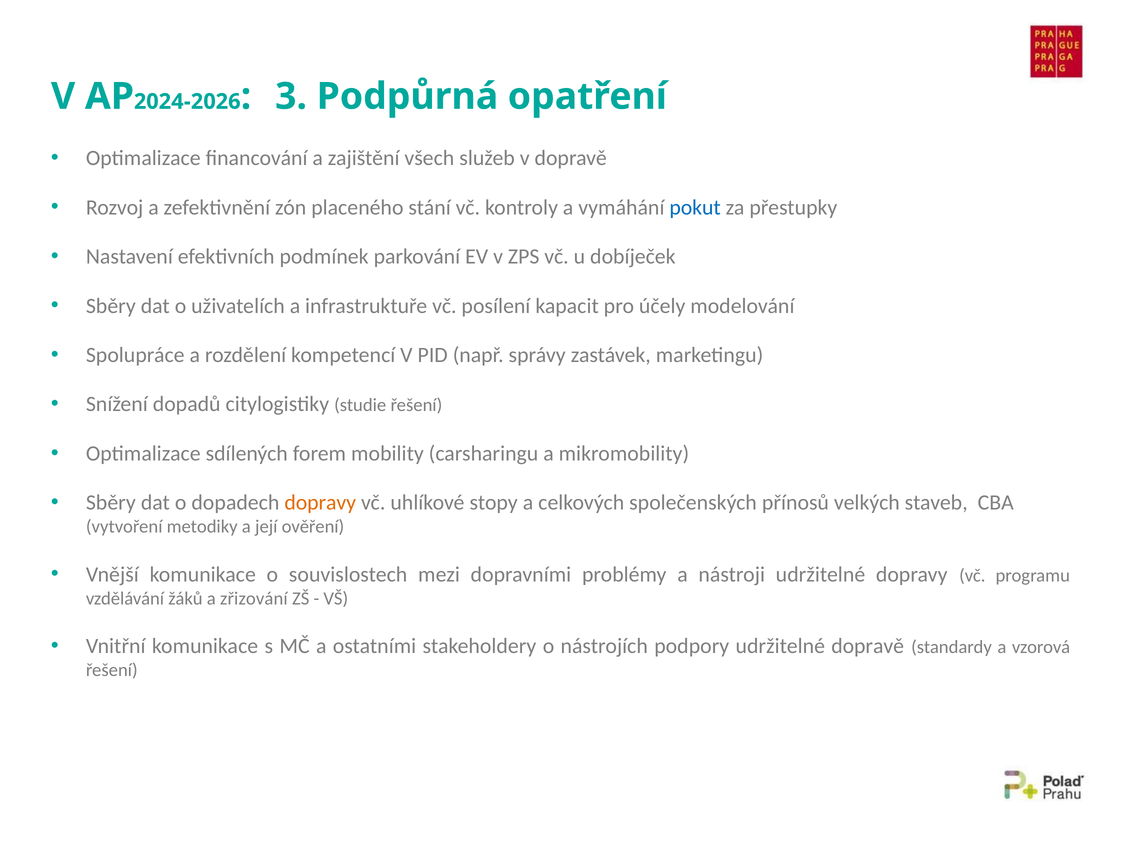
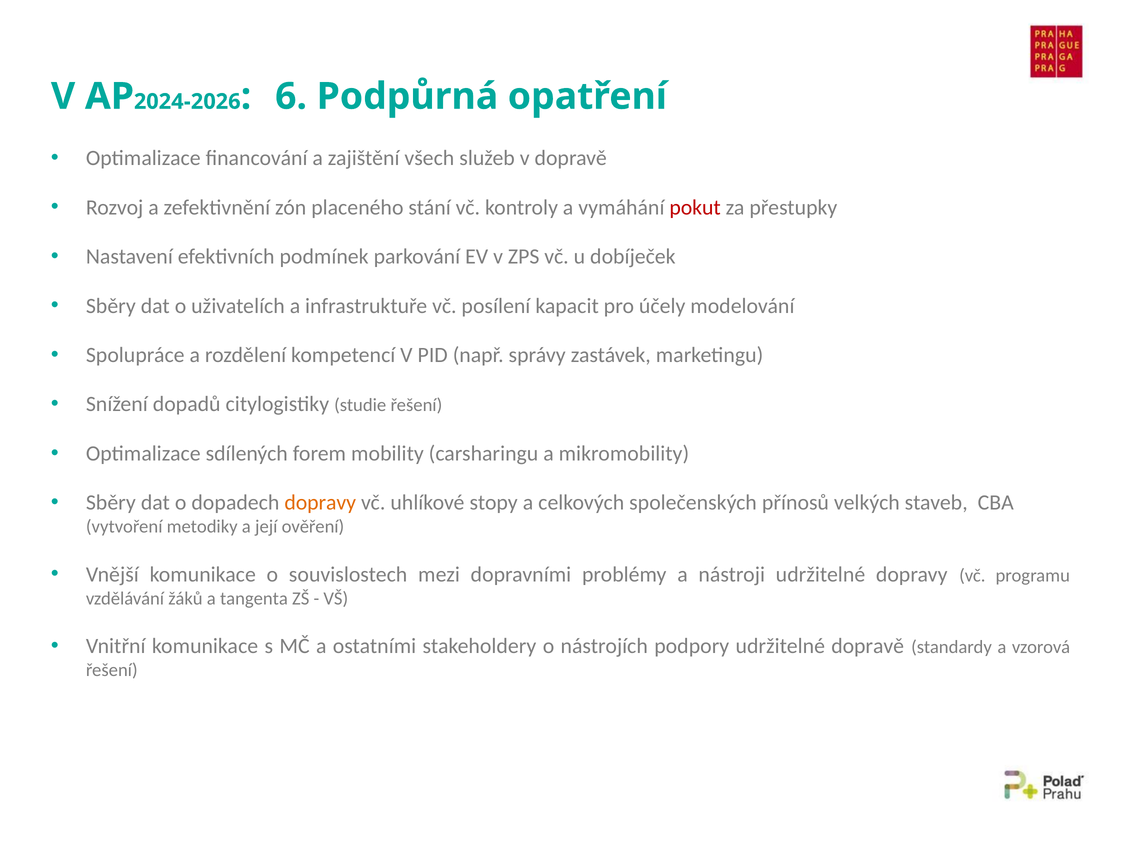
3: 3 -> 6
pokut colour: blue -> red
zřizování: zřizování -> tangenta
